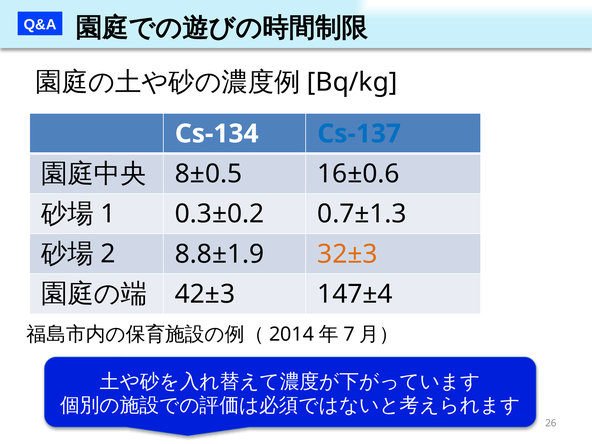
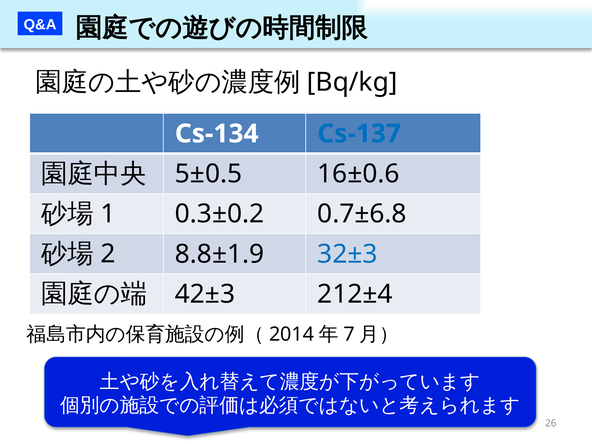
8±0.5: 8±0.5 -> 5±0.5
0.7±1.3: 0.7±1.3 -> 0.7±6.8
32±3 colour: orange -> blue
147±4: 147±4 -> 212±4
